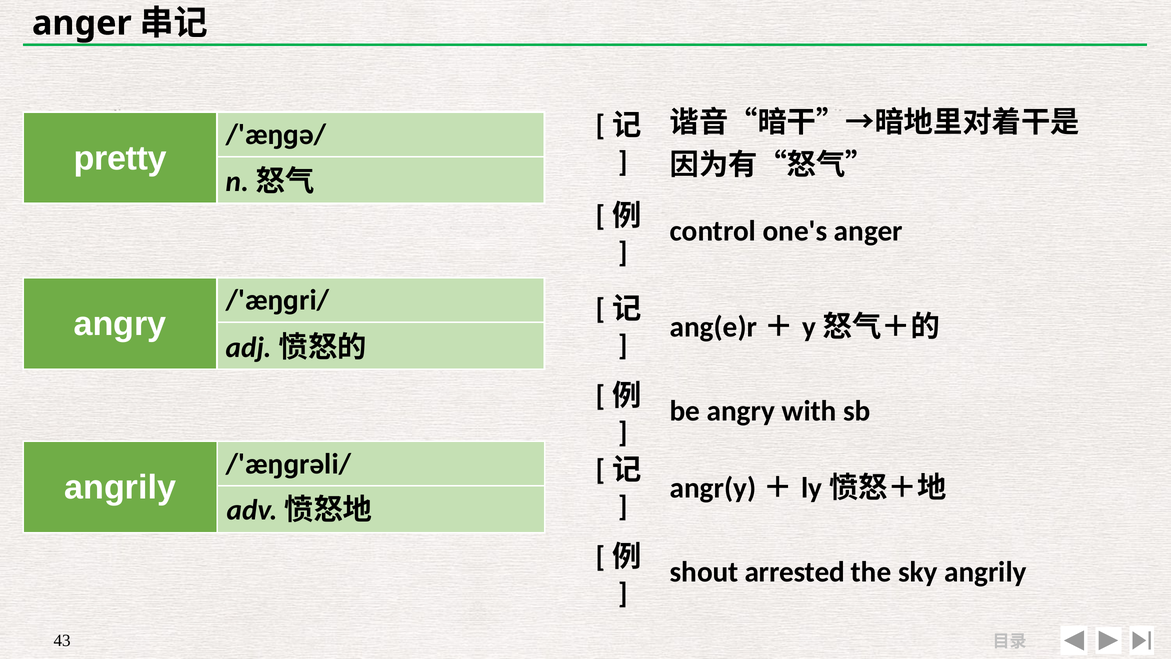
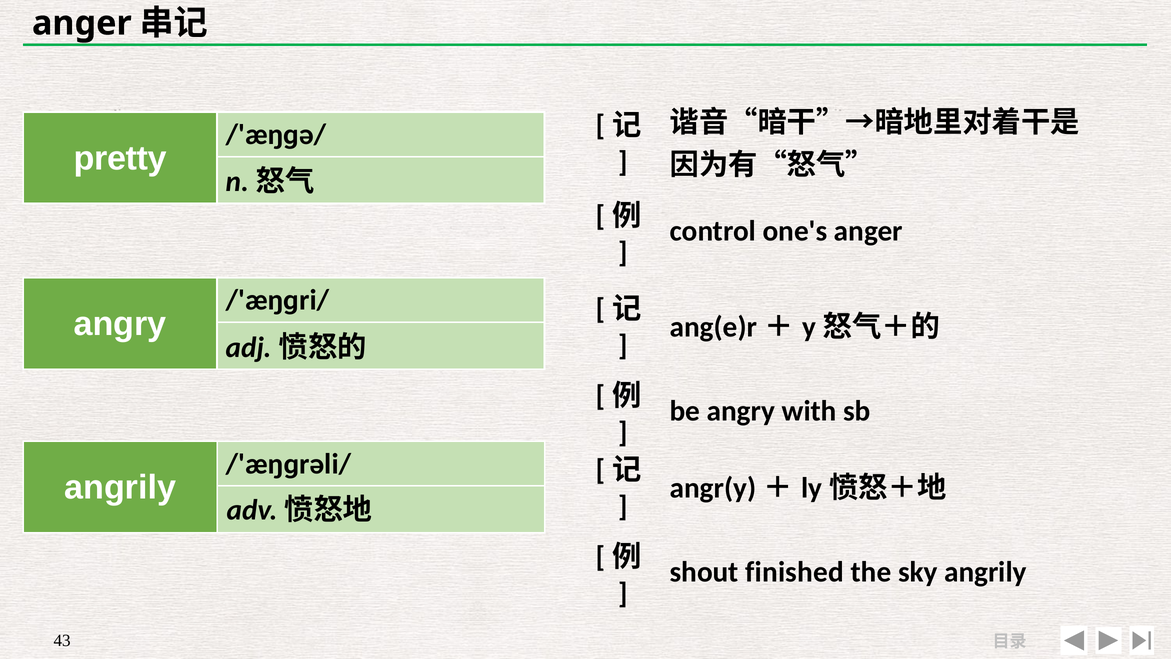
arrested: arrested -> finished
